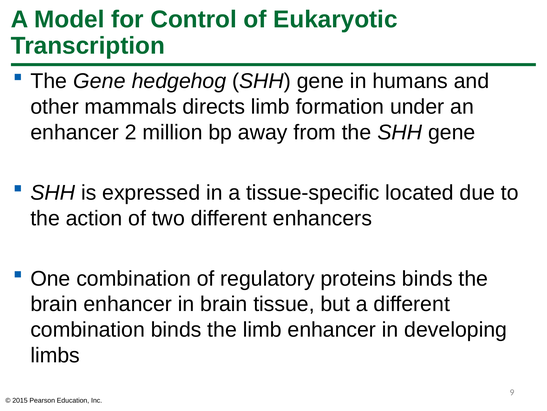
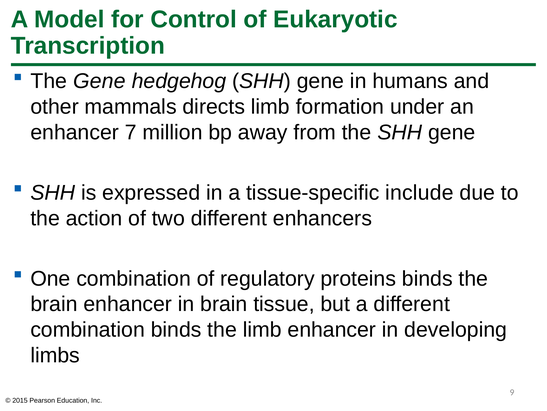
2: 2 -> 7
located: located -> include
